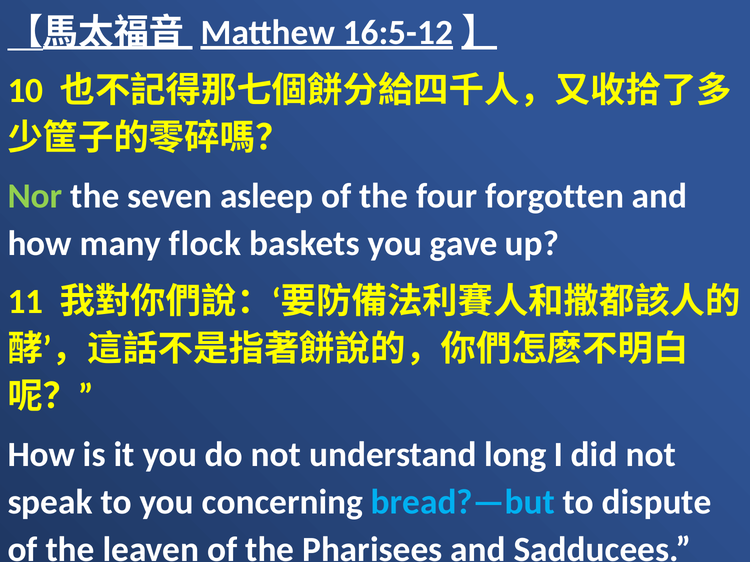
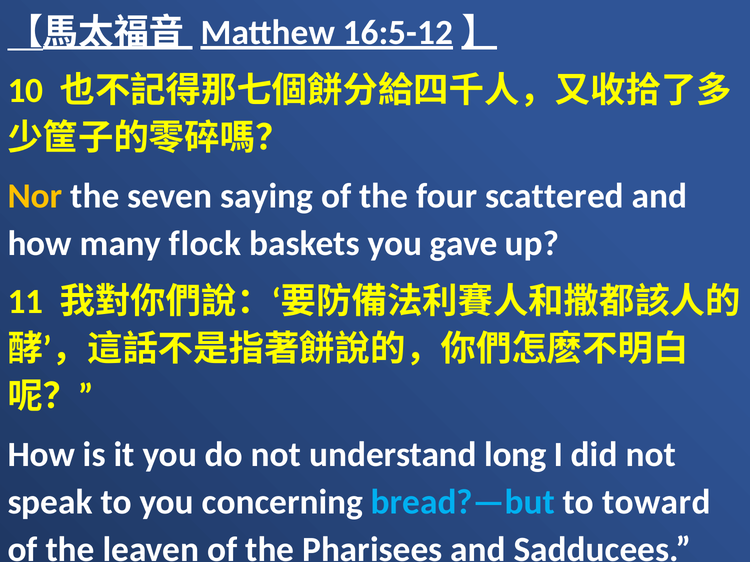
Nor colour: light green -> yellow
asleep: asleep -> saying
forgotten: forgotten -> scattered
dispute: dispute -> toward
